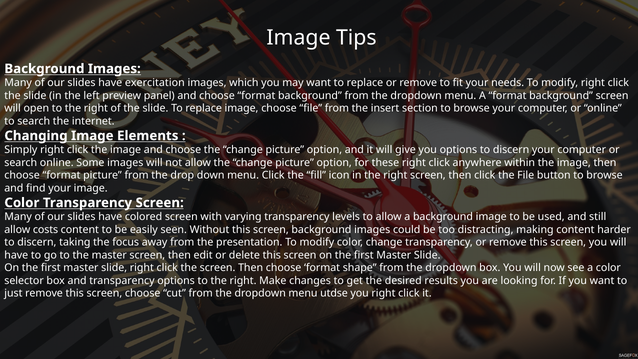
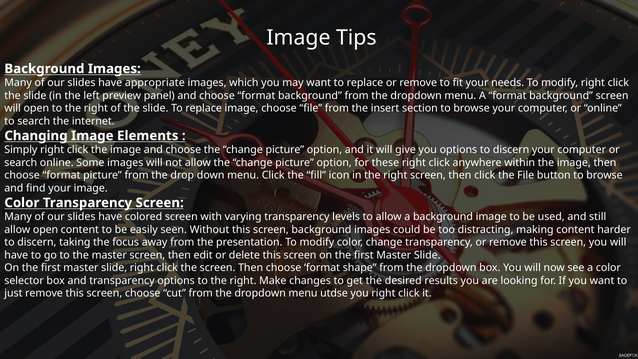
exercitation: exercitation -> appropriate
allow costs: costs -> open
